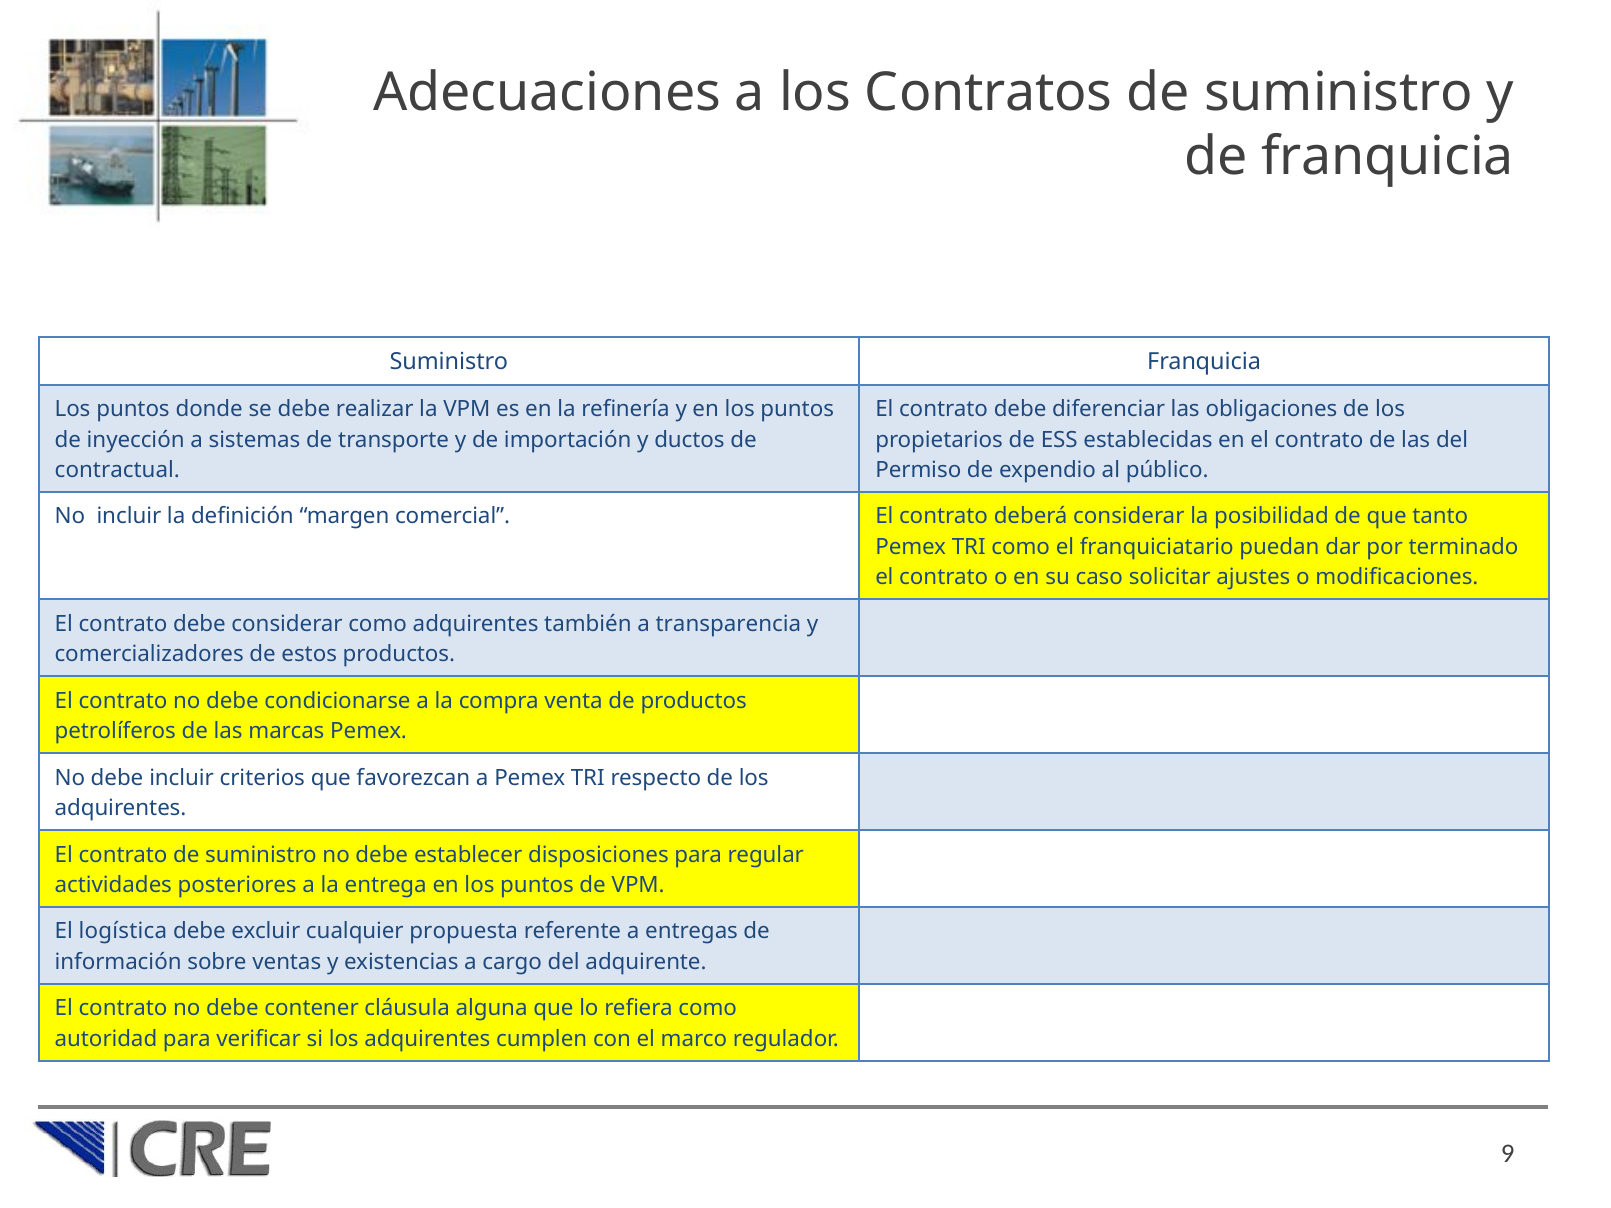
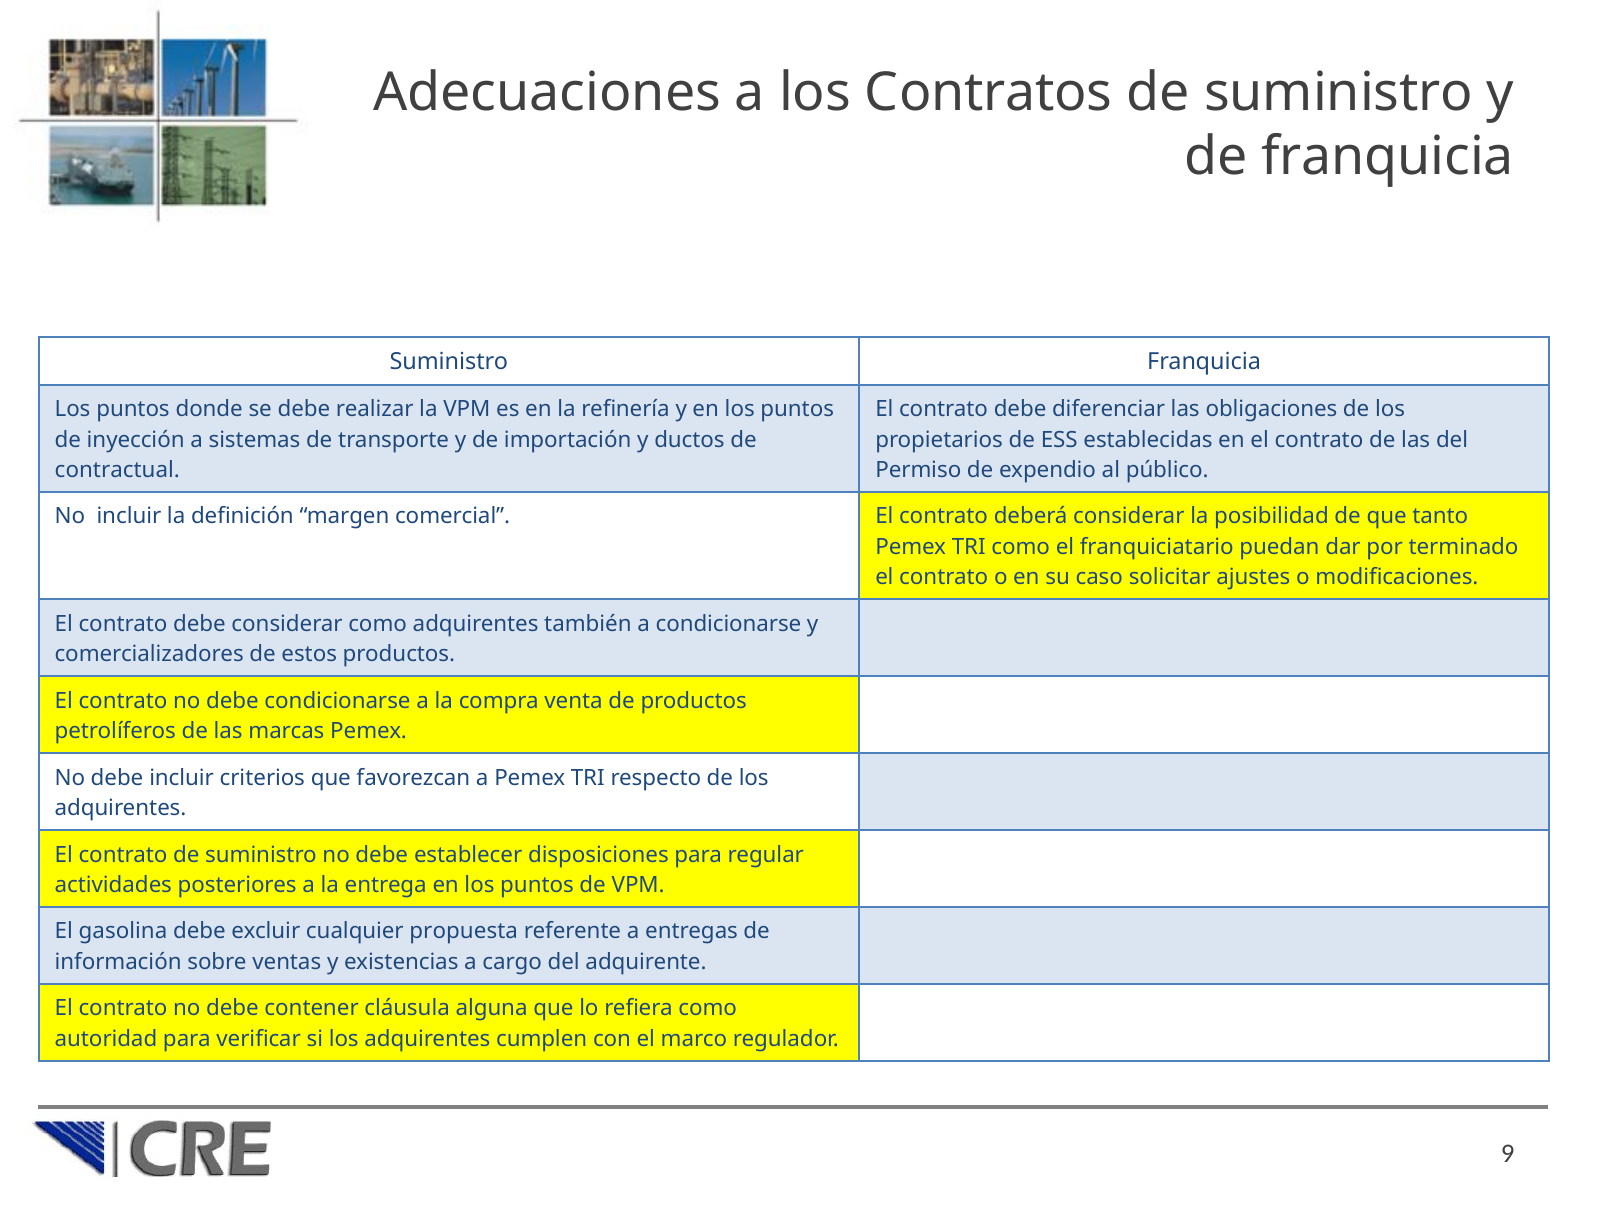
a transparencia: transparencia -> condicionarse
logística: logística -> gasolina
